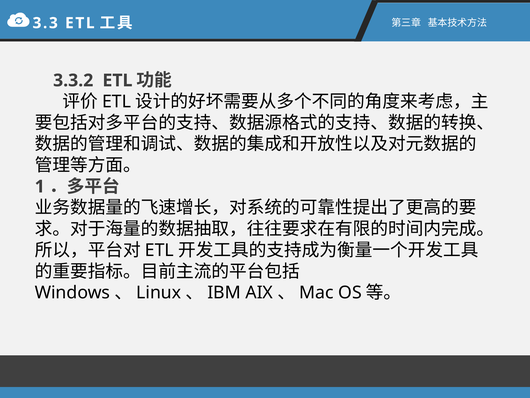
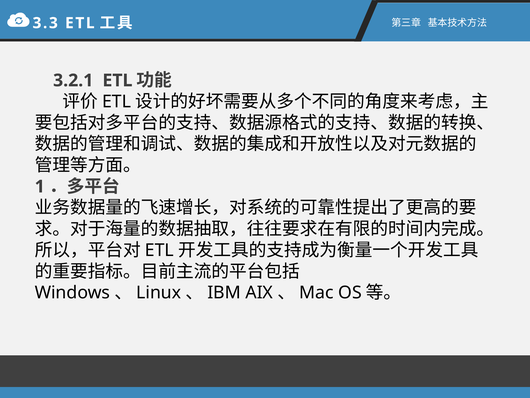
3.3.2: 3.3.2 -> 3.2.1
